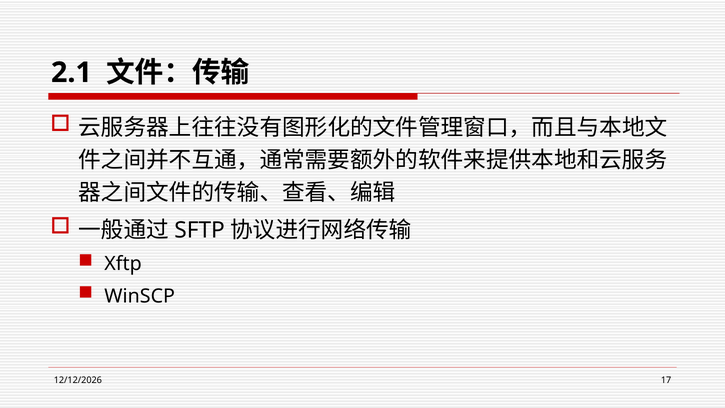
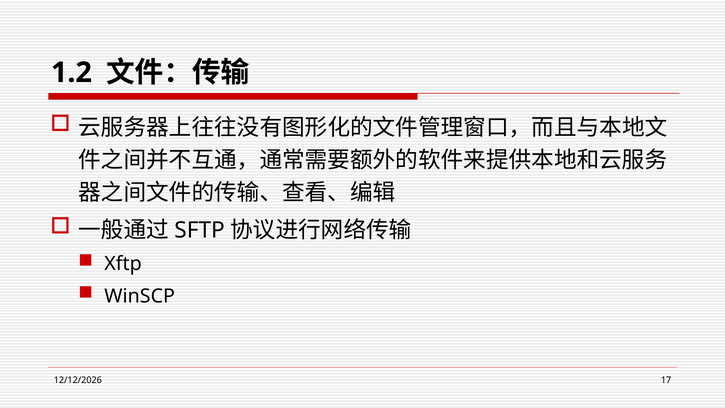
2.1: 2.1 -> 1.2
